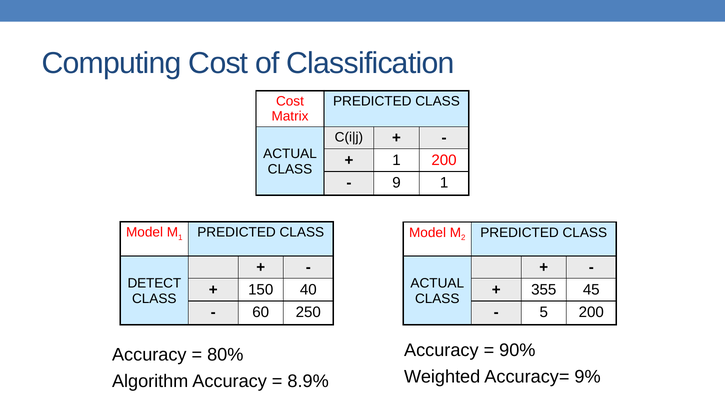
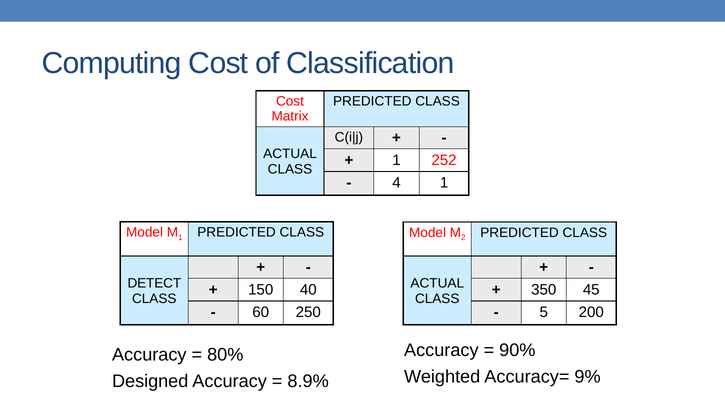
1 200: 200 -> 252
9: 9 -> 4
355: 355 -> 350
Algorithm: Algorithm -> Designed
